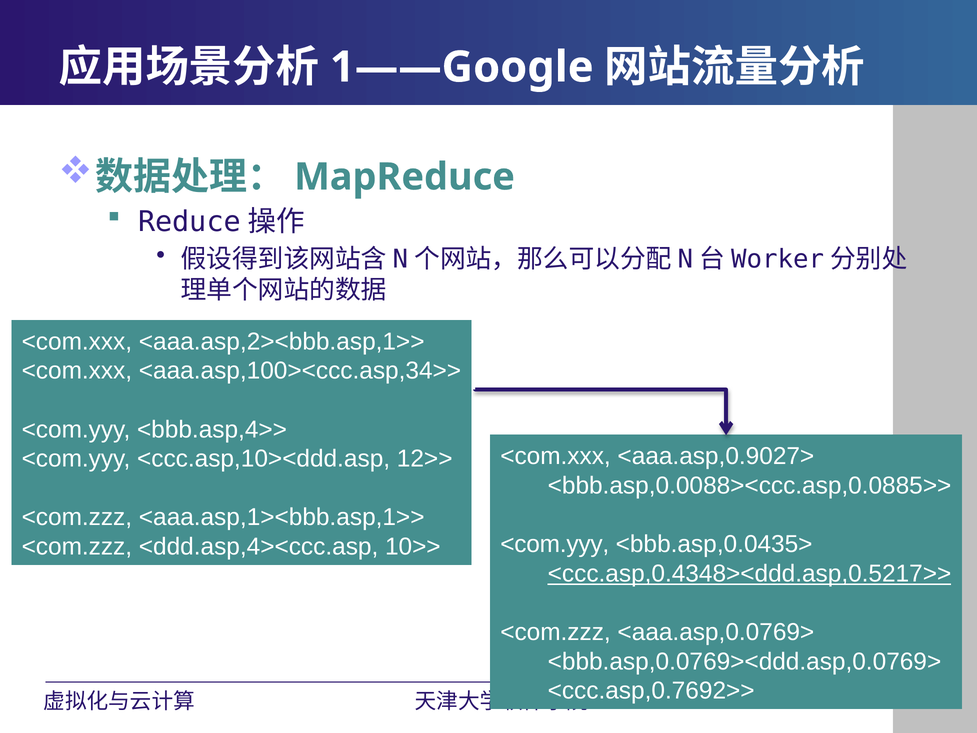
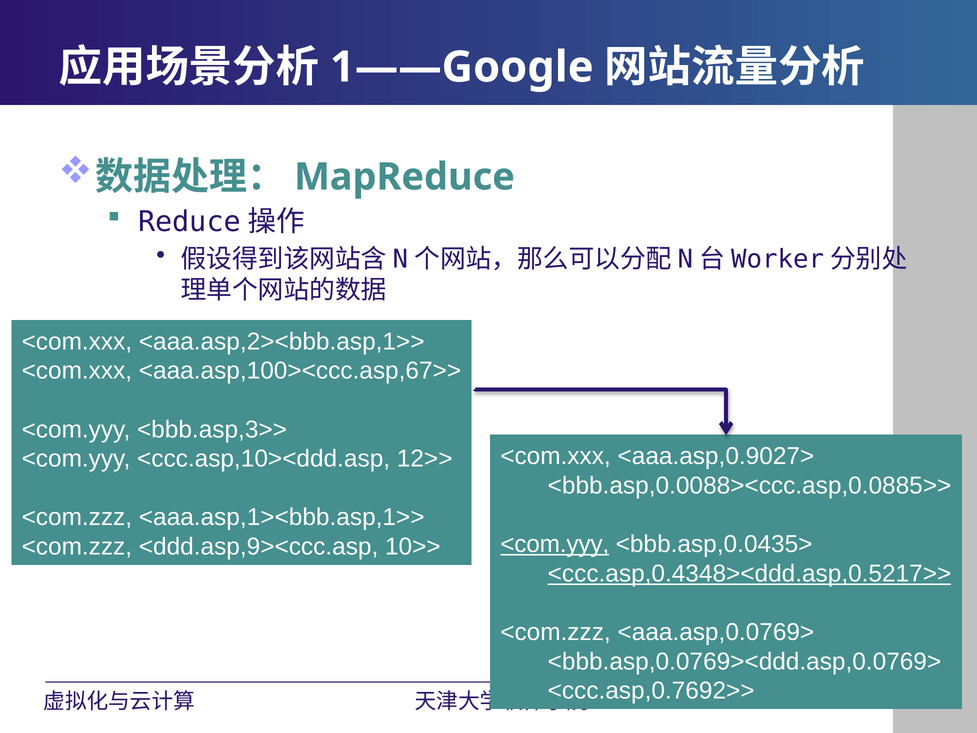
<aaa.asp,100><ccc.asp,34>>: <aaa.asp,100><ccc.asp,34>> -> <aaa.asp,100><ccc.asp,67>>
<bbb.asp,4>>: <bbb.asp,4>> -> <bbb.asp,3>>
<com.yyy at (555, 544) underline: none -> present
<ddd.asp,4><ccc.asp: <ddd.asp,4><ccc.asp -> <ddd.asp,9><ccc.asp
